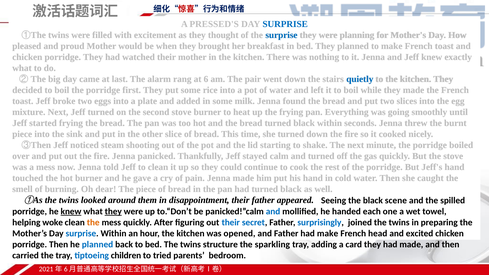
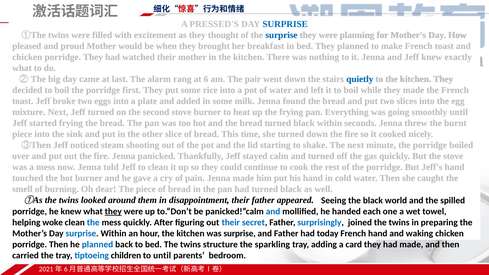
scene: scene -> world
knew at (71, 211) underline: present -> none
the at (93, 222) colour: orange -> blue
was opened: opened -> surprise
had make: make -> today
French head: head -> hand
excited: excited -> waking
to tried: tried -> until
